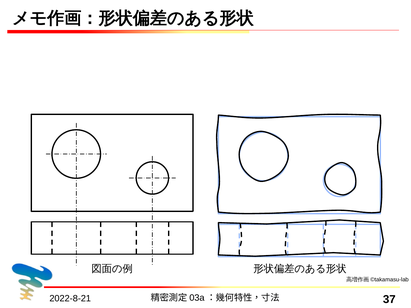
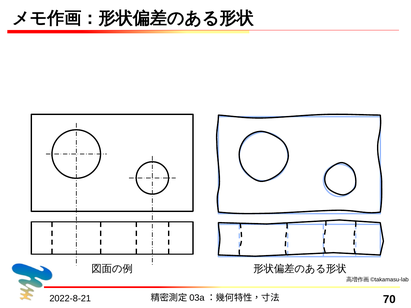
37: 37 -> 70
